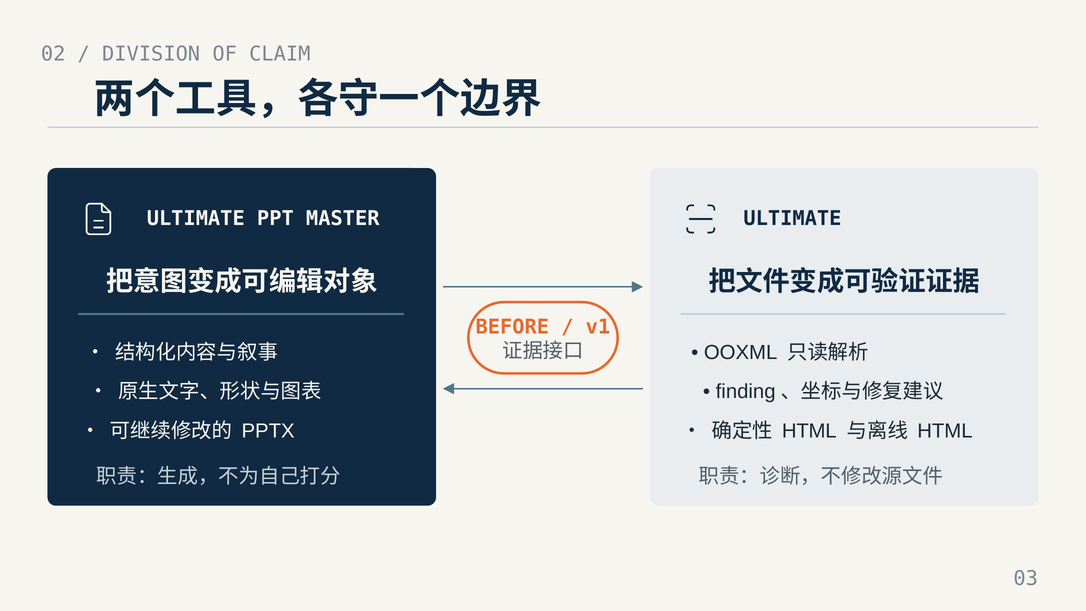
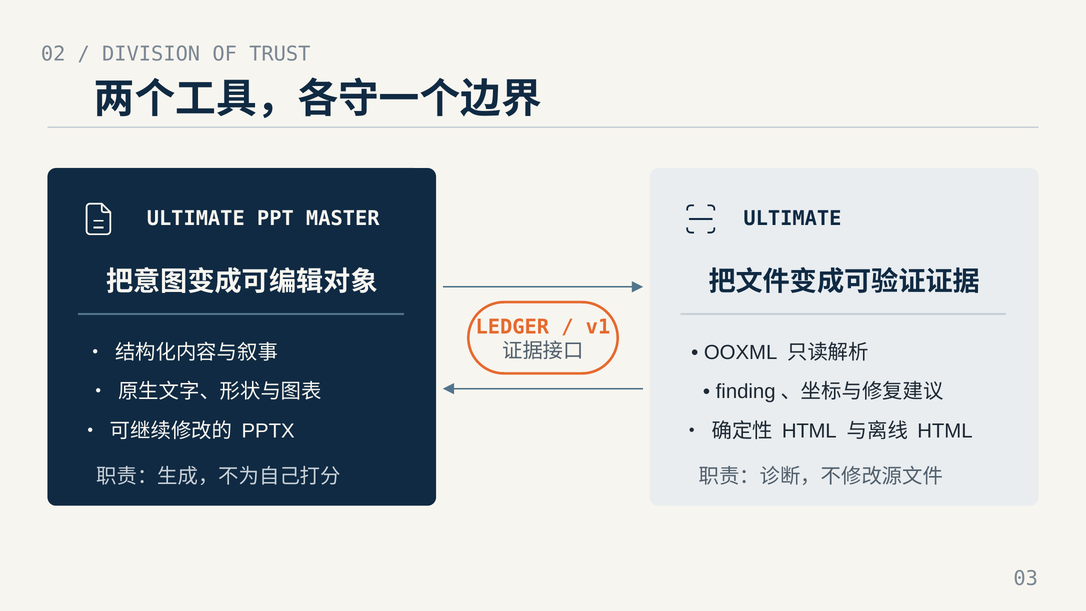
CLAIM: CLAIM -> TRUST
BEFORE: BEFORE -> LEDGER
